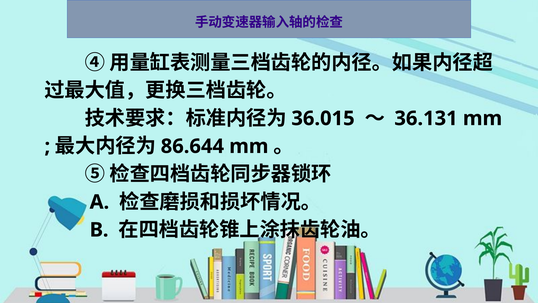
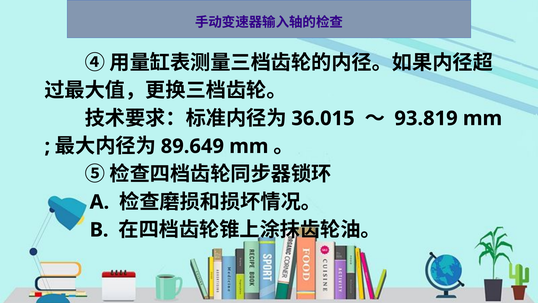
36.131: 36.131 -> 93.819
86.644: 86.644 -> 89.649
